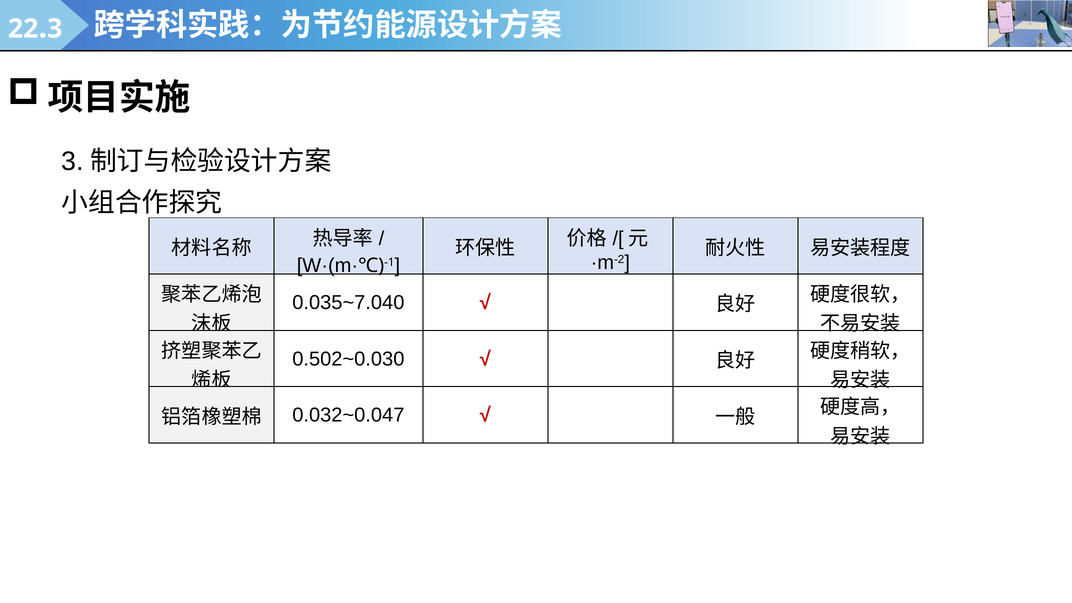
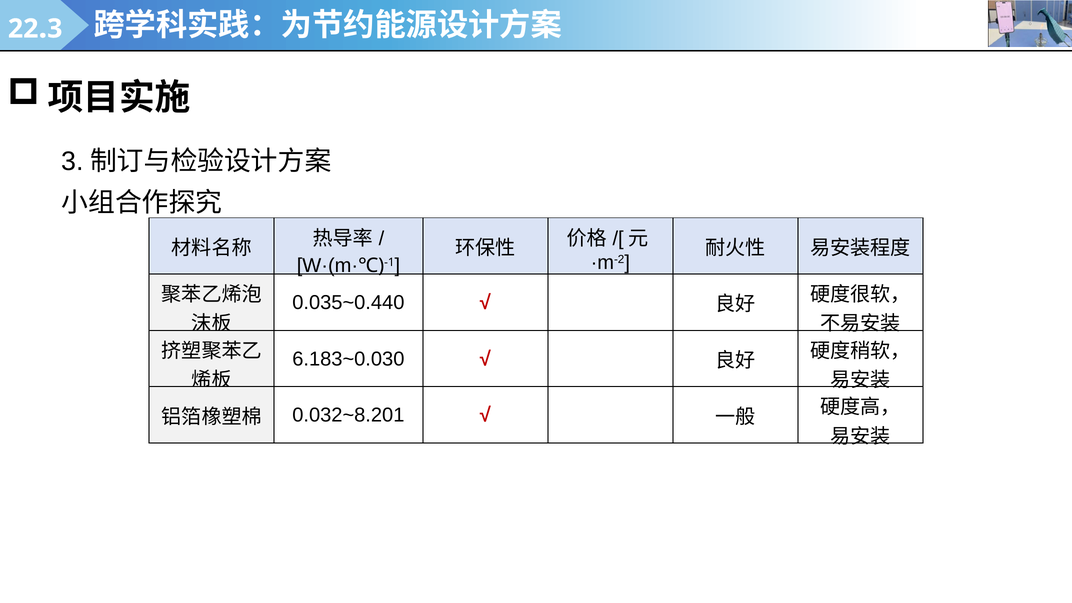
0.035~7.040: 0.035~7.040 -> 0.035~0.440
0.502~0.030: 0.502~0.030 -> 6.183~0.030
0.032~0.047: 0.032~0.047 -> 0.032~8.201
